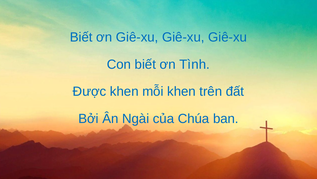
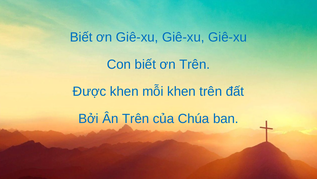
ơn Tình: Tình -> Trên
Ân Ngài: Ngài -> Trên
